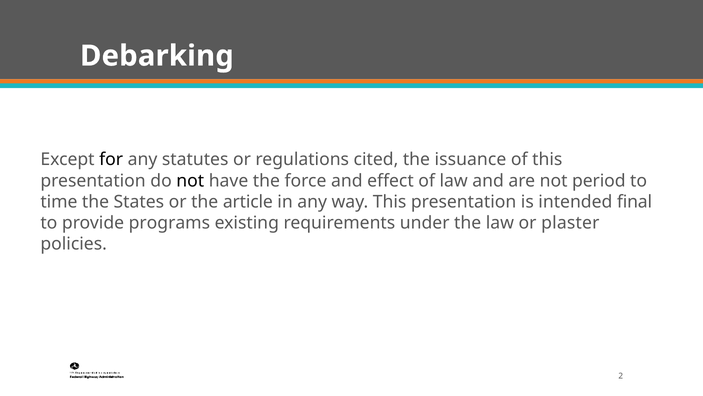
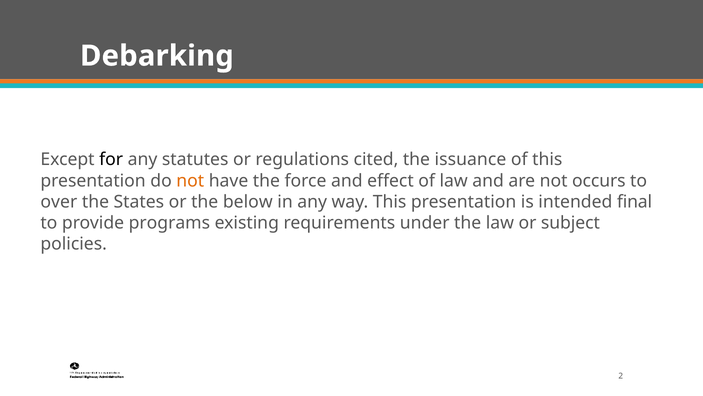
not at (190, 180) colour: black -> orange
period: period -> occurs
time: time -> over
article: article -> below
plaster: plaster -> subject
